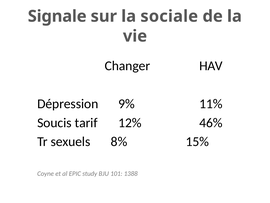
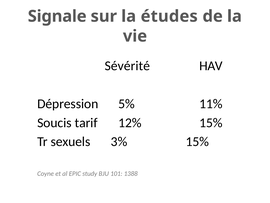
sociale: sociale -> études
Changer: Changer -> Sévérité
9%: 9% -> 5%
12% 46%: 46% -> 15%
8%: 8% -> 3%
